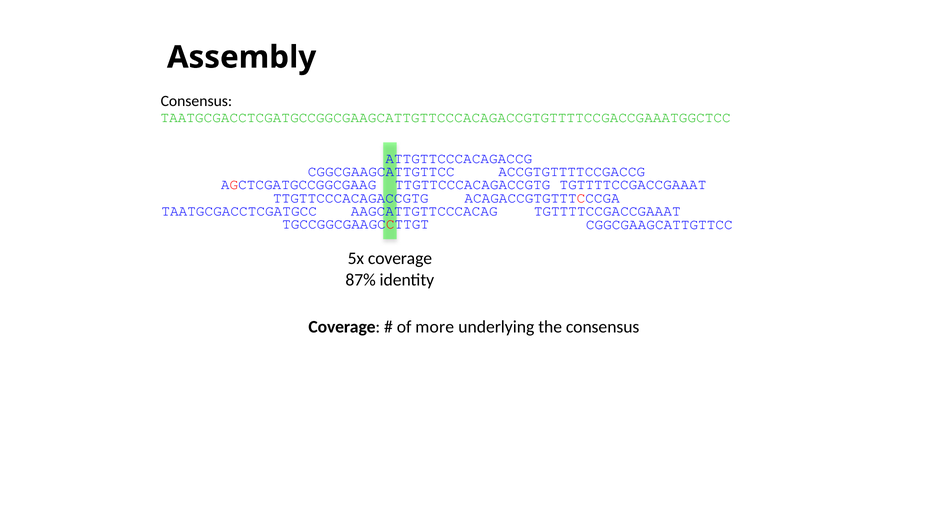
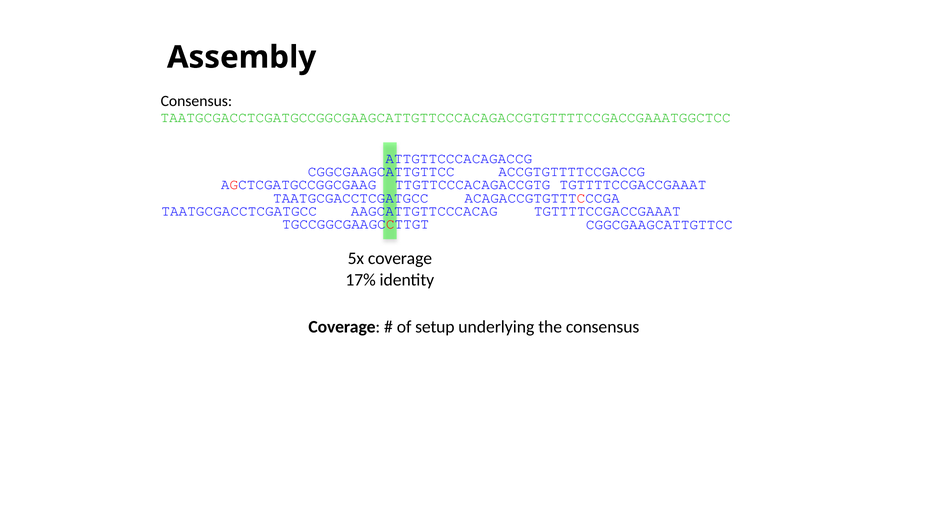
TTGTTCCCACAGACCGTG at (351, 198): TTGTTCCCACAGACCGTG -> TAATGCGACCTCGATGCC
87%: 87% -> 17%
more: more -> setup
